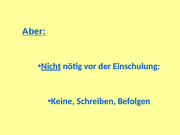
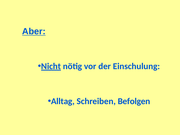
Keine: Keine -> Alltag
